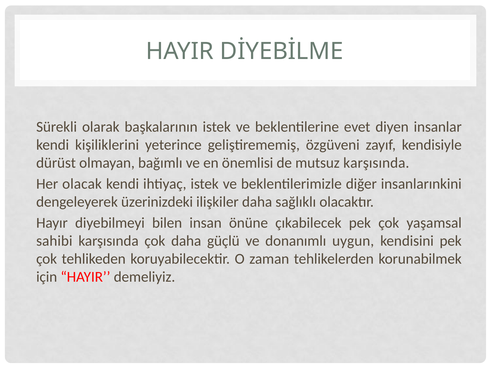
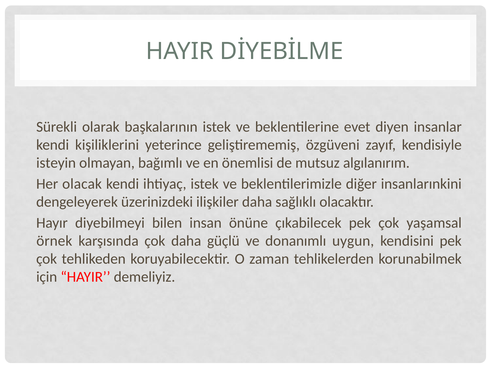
dürüst: dürüst -> isteyin
mutsuz karşısında: karşısında -> algılanırım
sahibi: sahibi -> örnek
